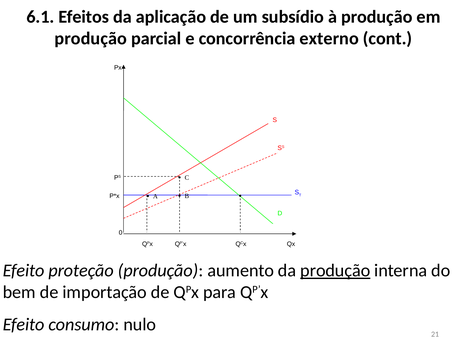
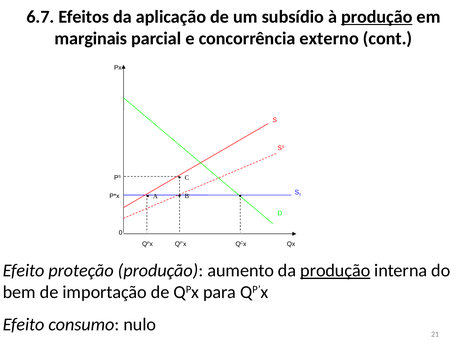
6.1: 6.1 -> 6.7
produção at (377, 17) underline: none -> present
produção at (91, 39): produção -> marginais
